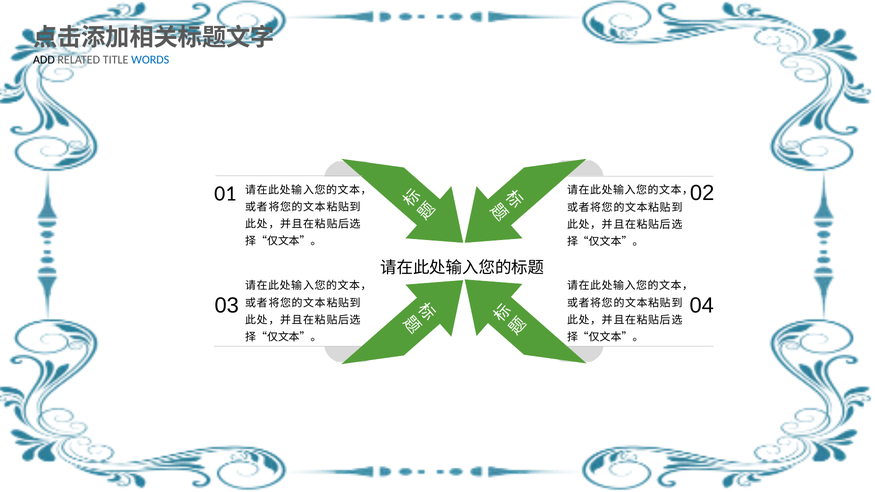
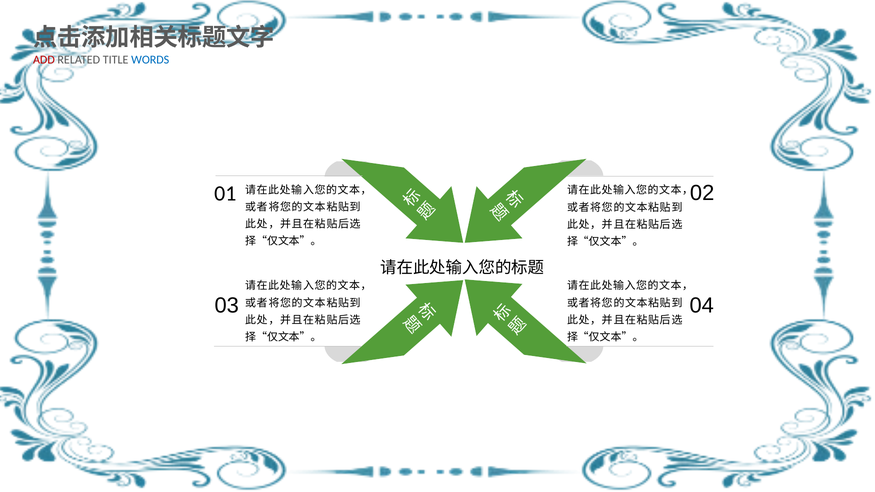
ADD colour: black -> red
